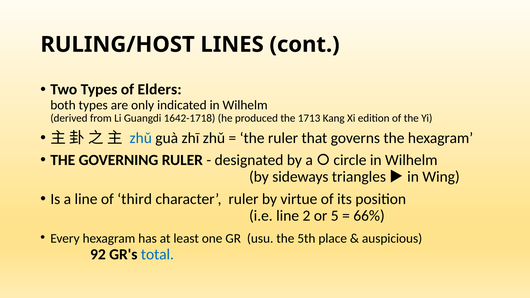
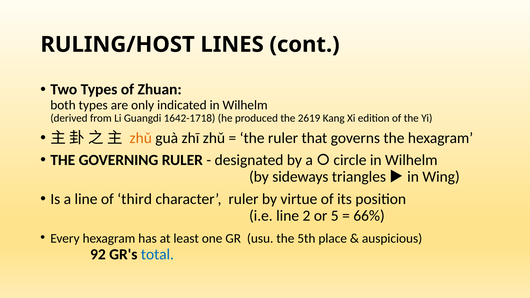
Elders: Elders -> Zhuan
1713: 1713 -> 2619
zhǔ at (141, 138) colour: blue -> orange
